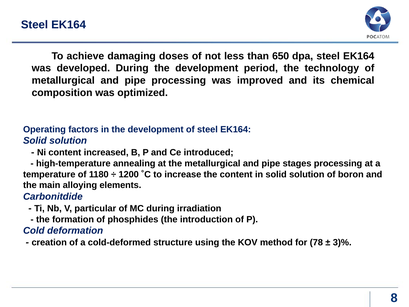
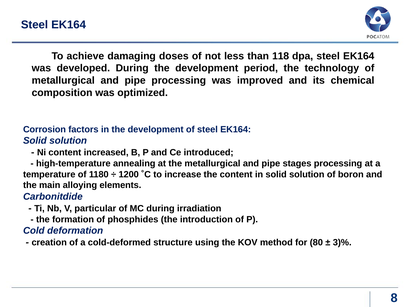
650: 650 -> 118
Operating: Operating -> Corrosion
78: 78 -> 80
